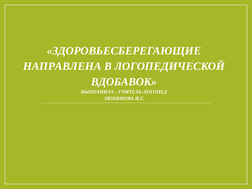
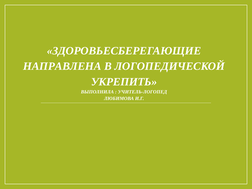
ВДОБАВОК: ВДОБАВОК -> УКРЕПИТЬ
